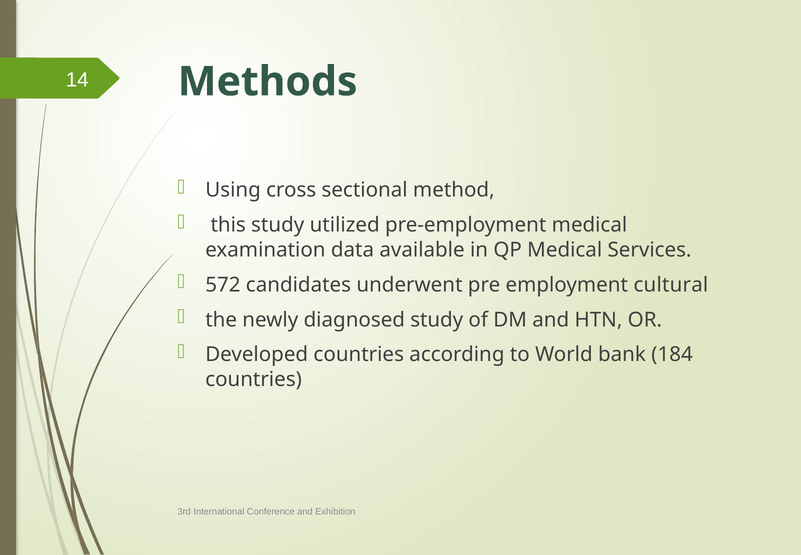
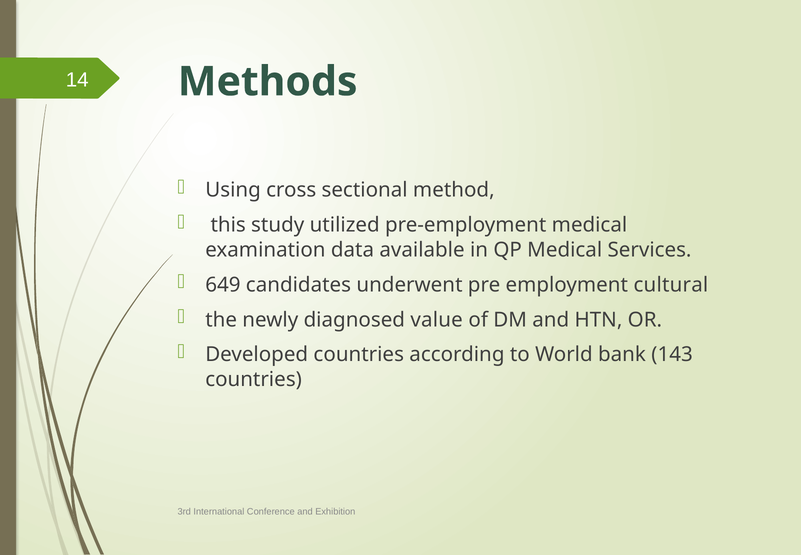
572: 572 -> 649
diagnosed study: study -> value
184: 184 -> 143
